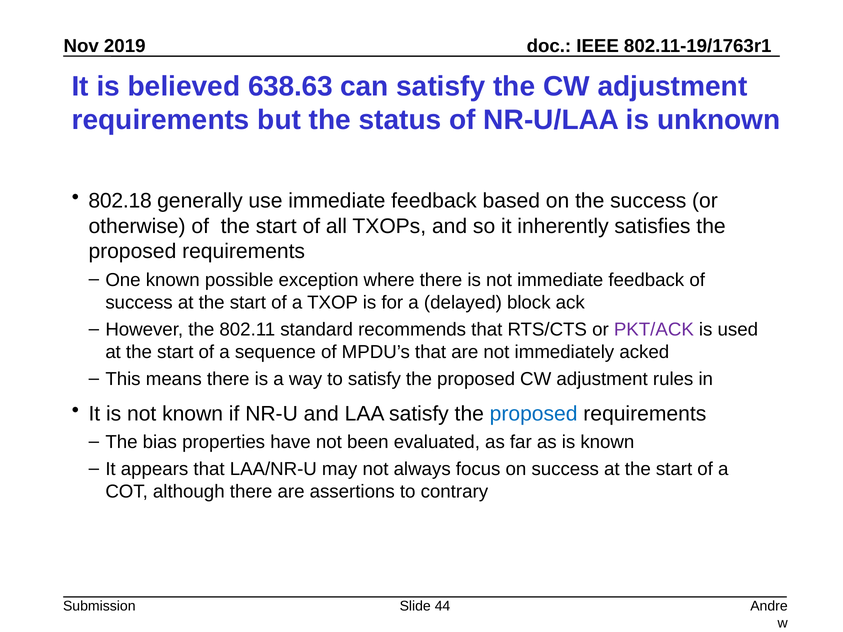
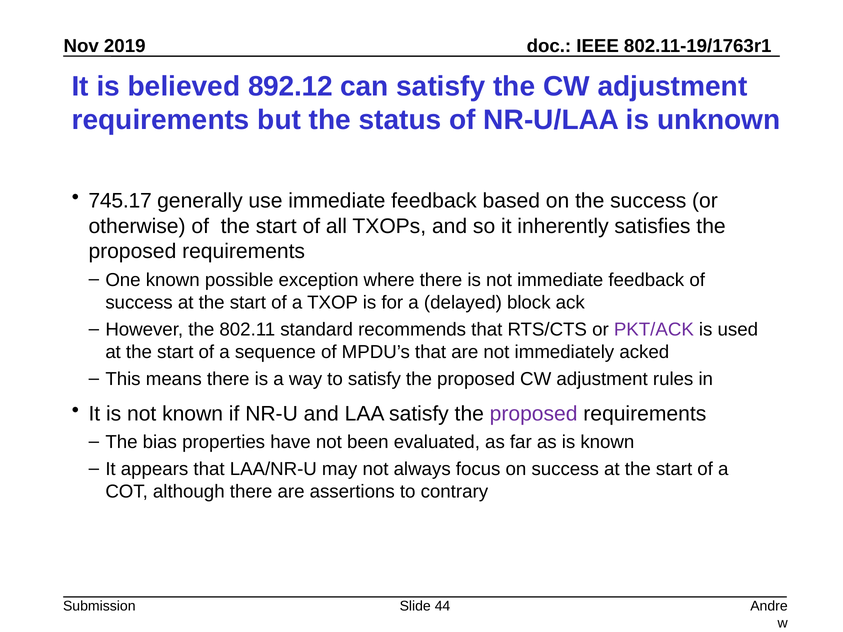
638.63: 638.63 -> 892.12
802.18: 802.18 -> 745.17
proposed at (534, 414) colour: blue -> purple
